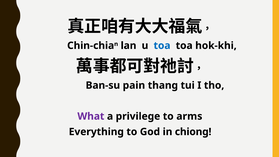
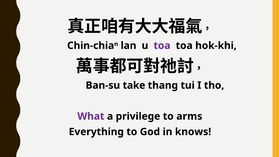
toa at (162, 46) colour: blue -> purple
pain: pain -> take
chiong: chiong -> knows
